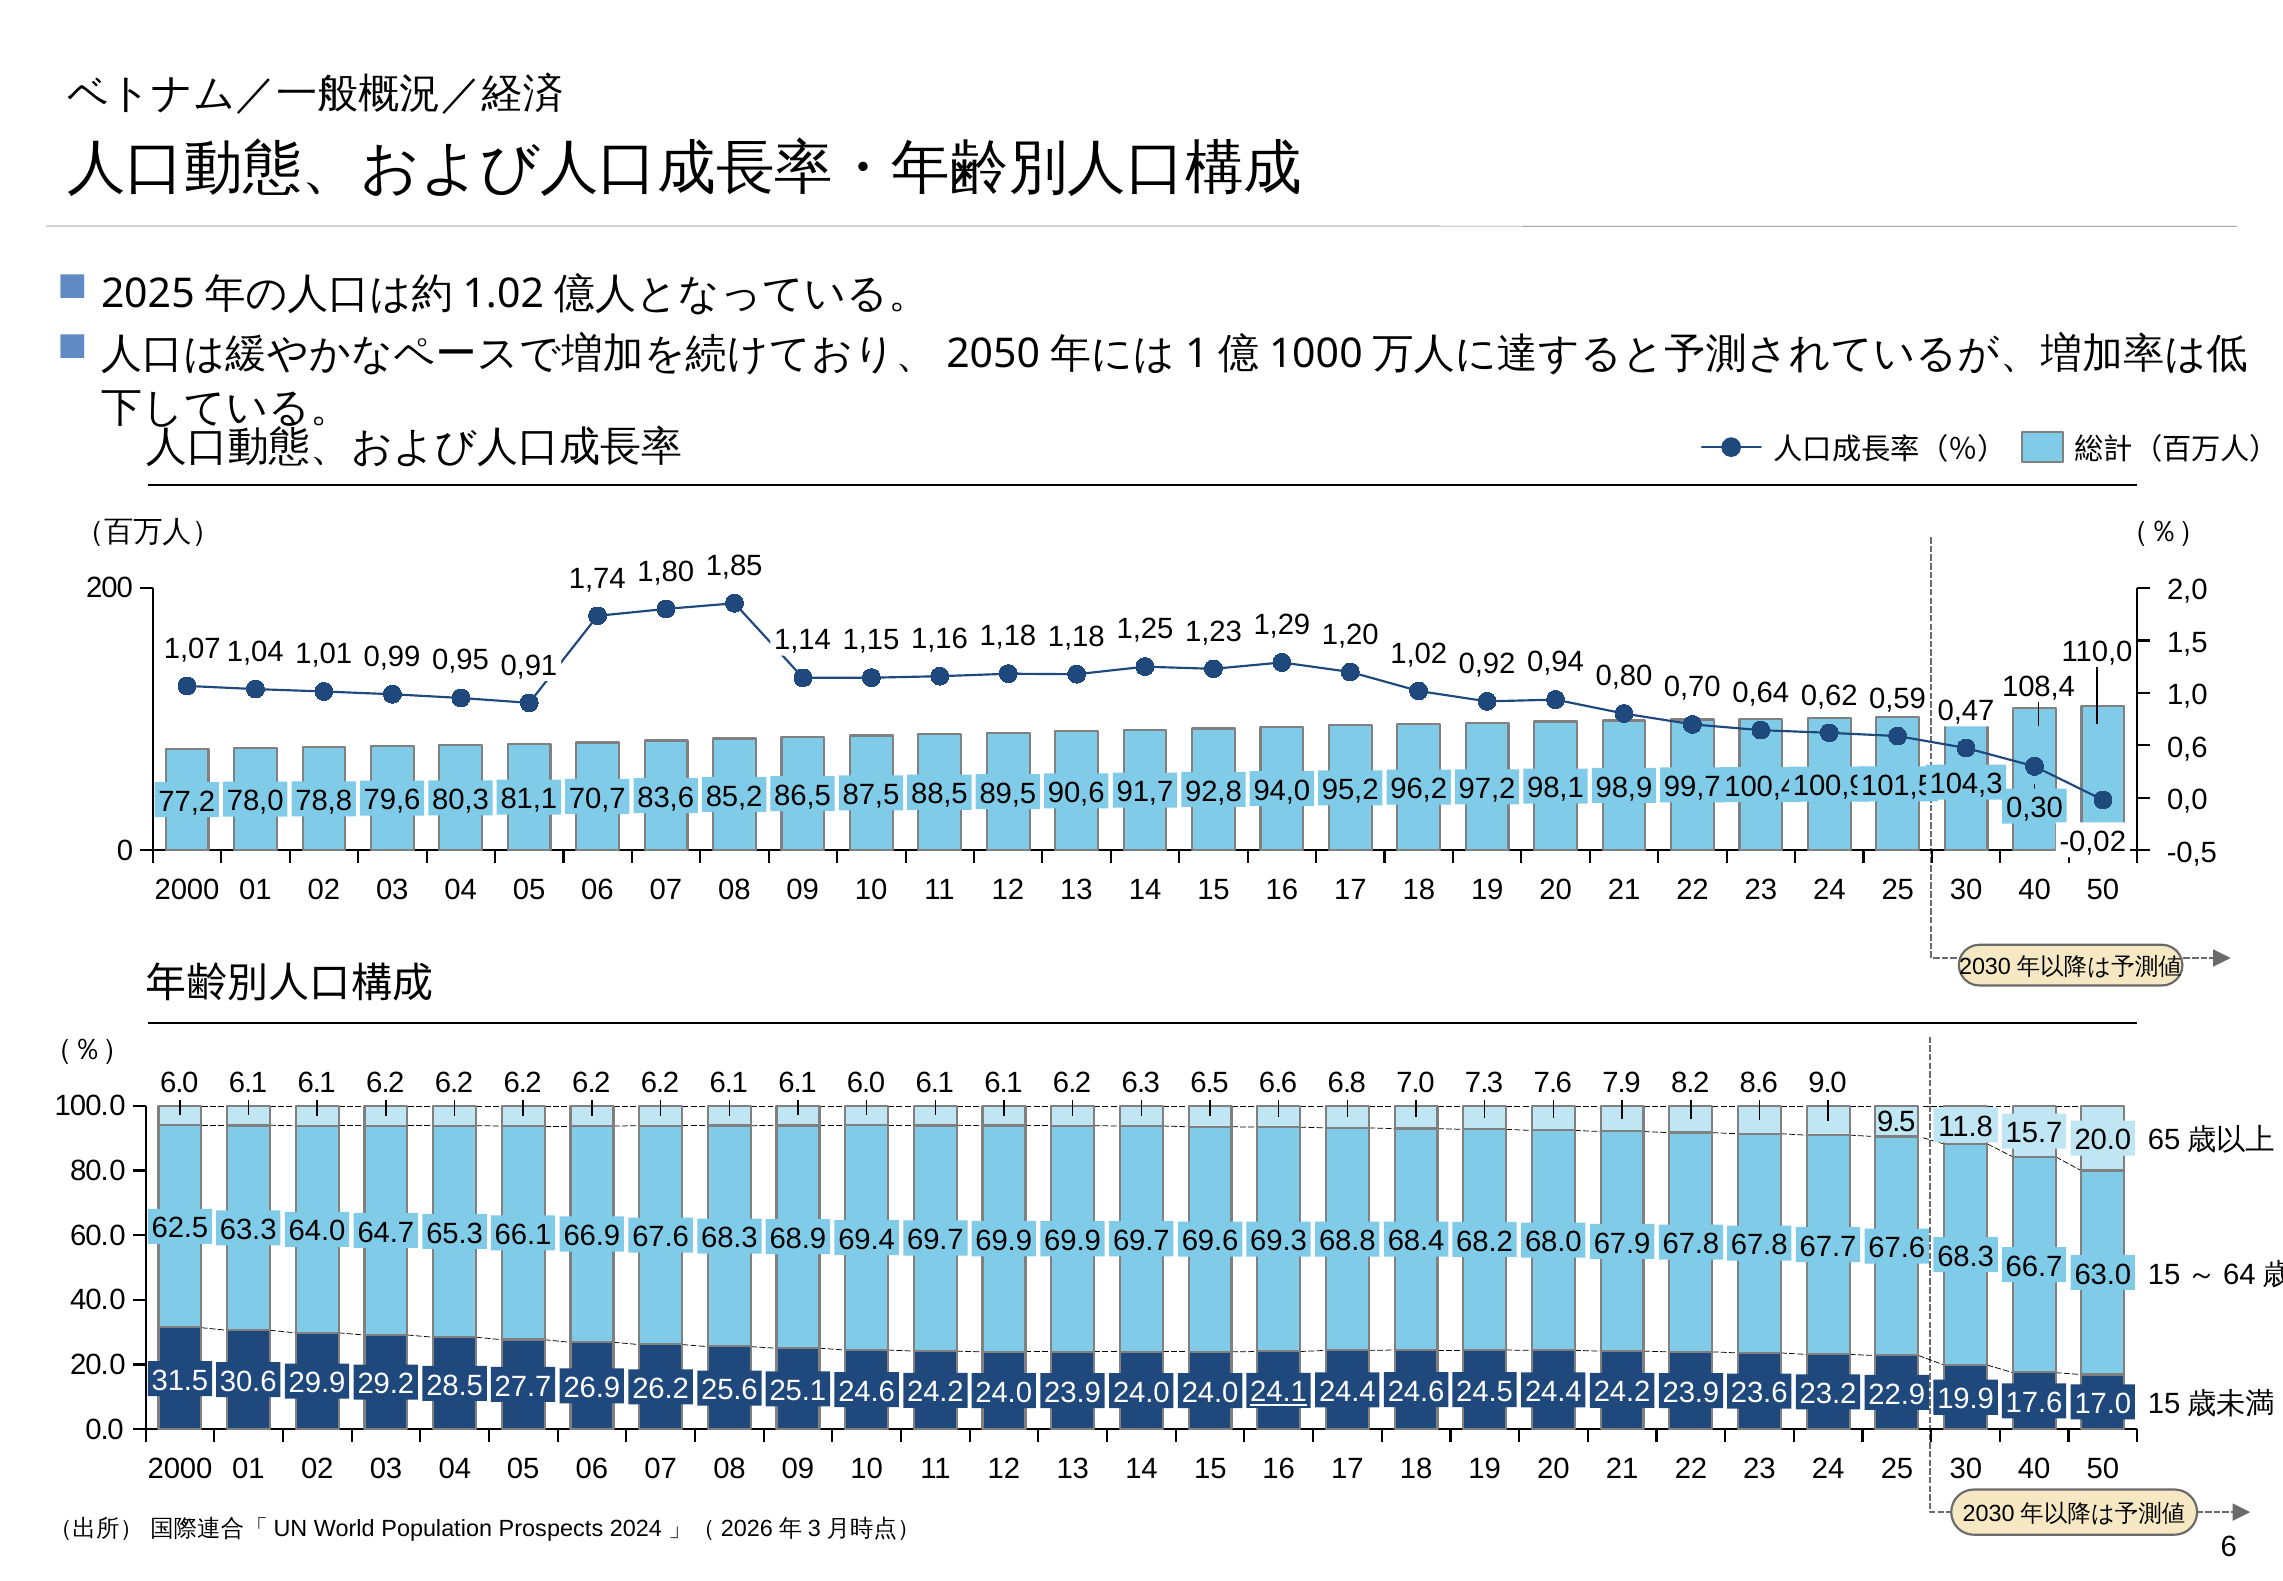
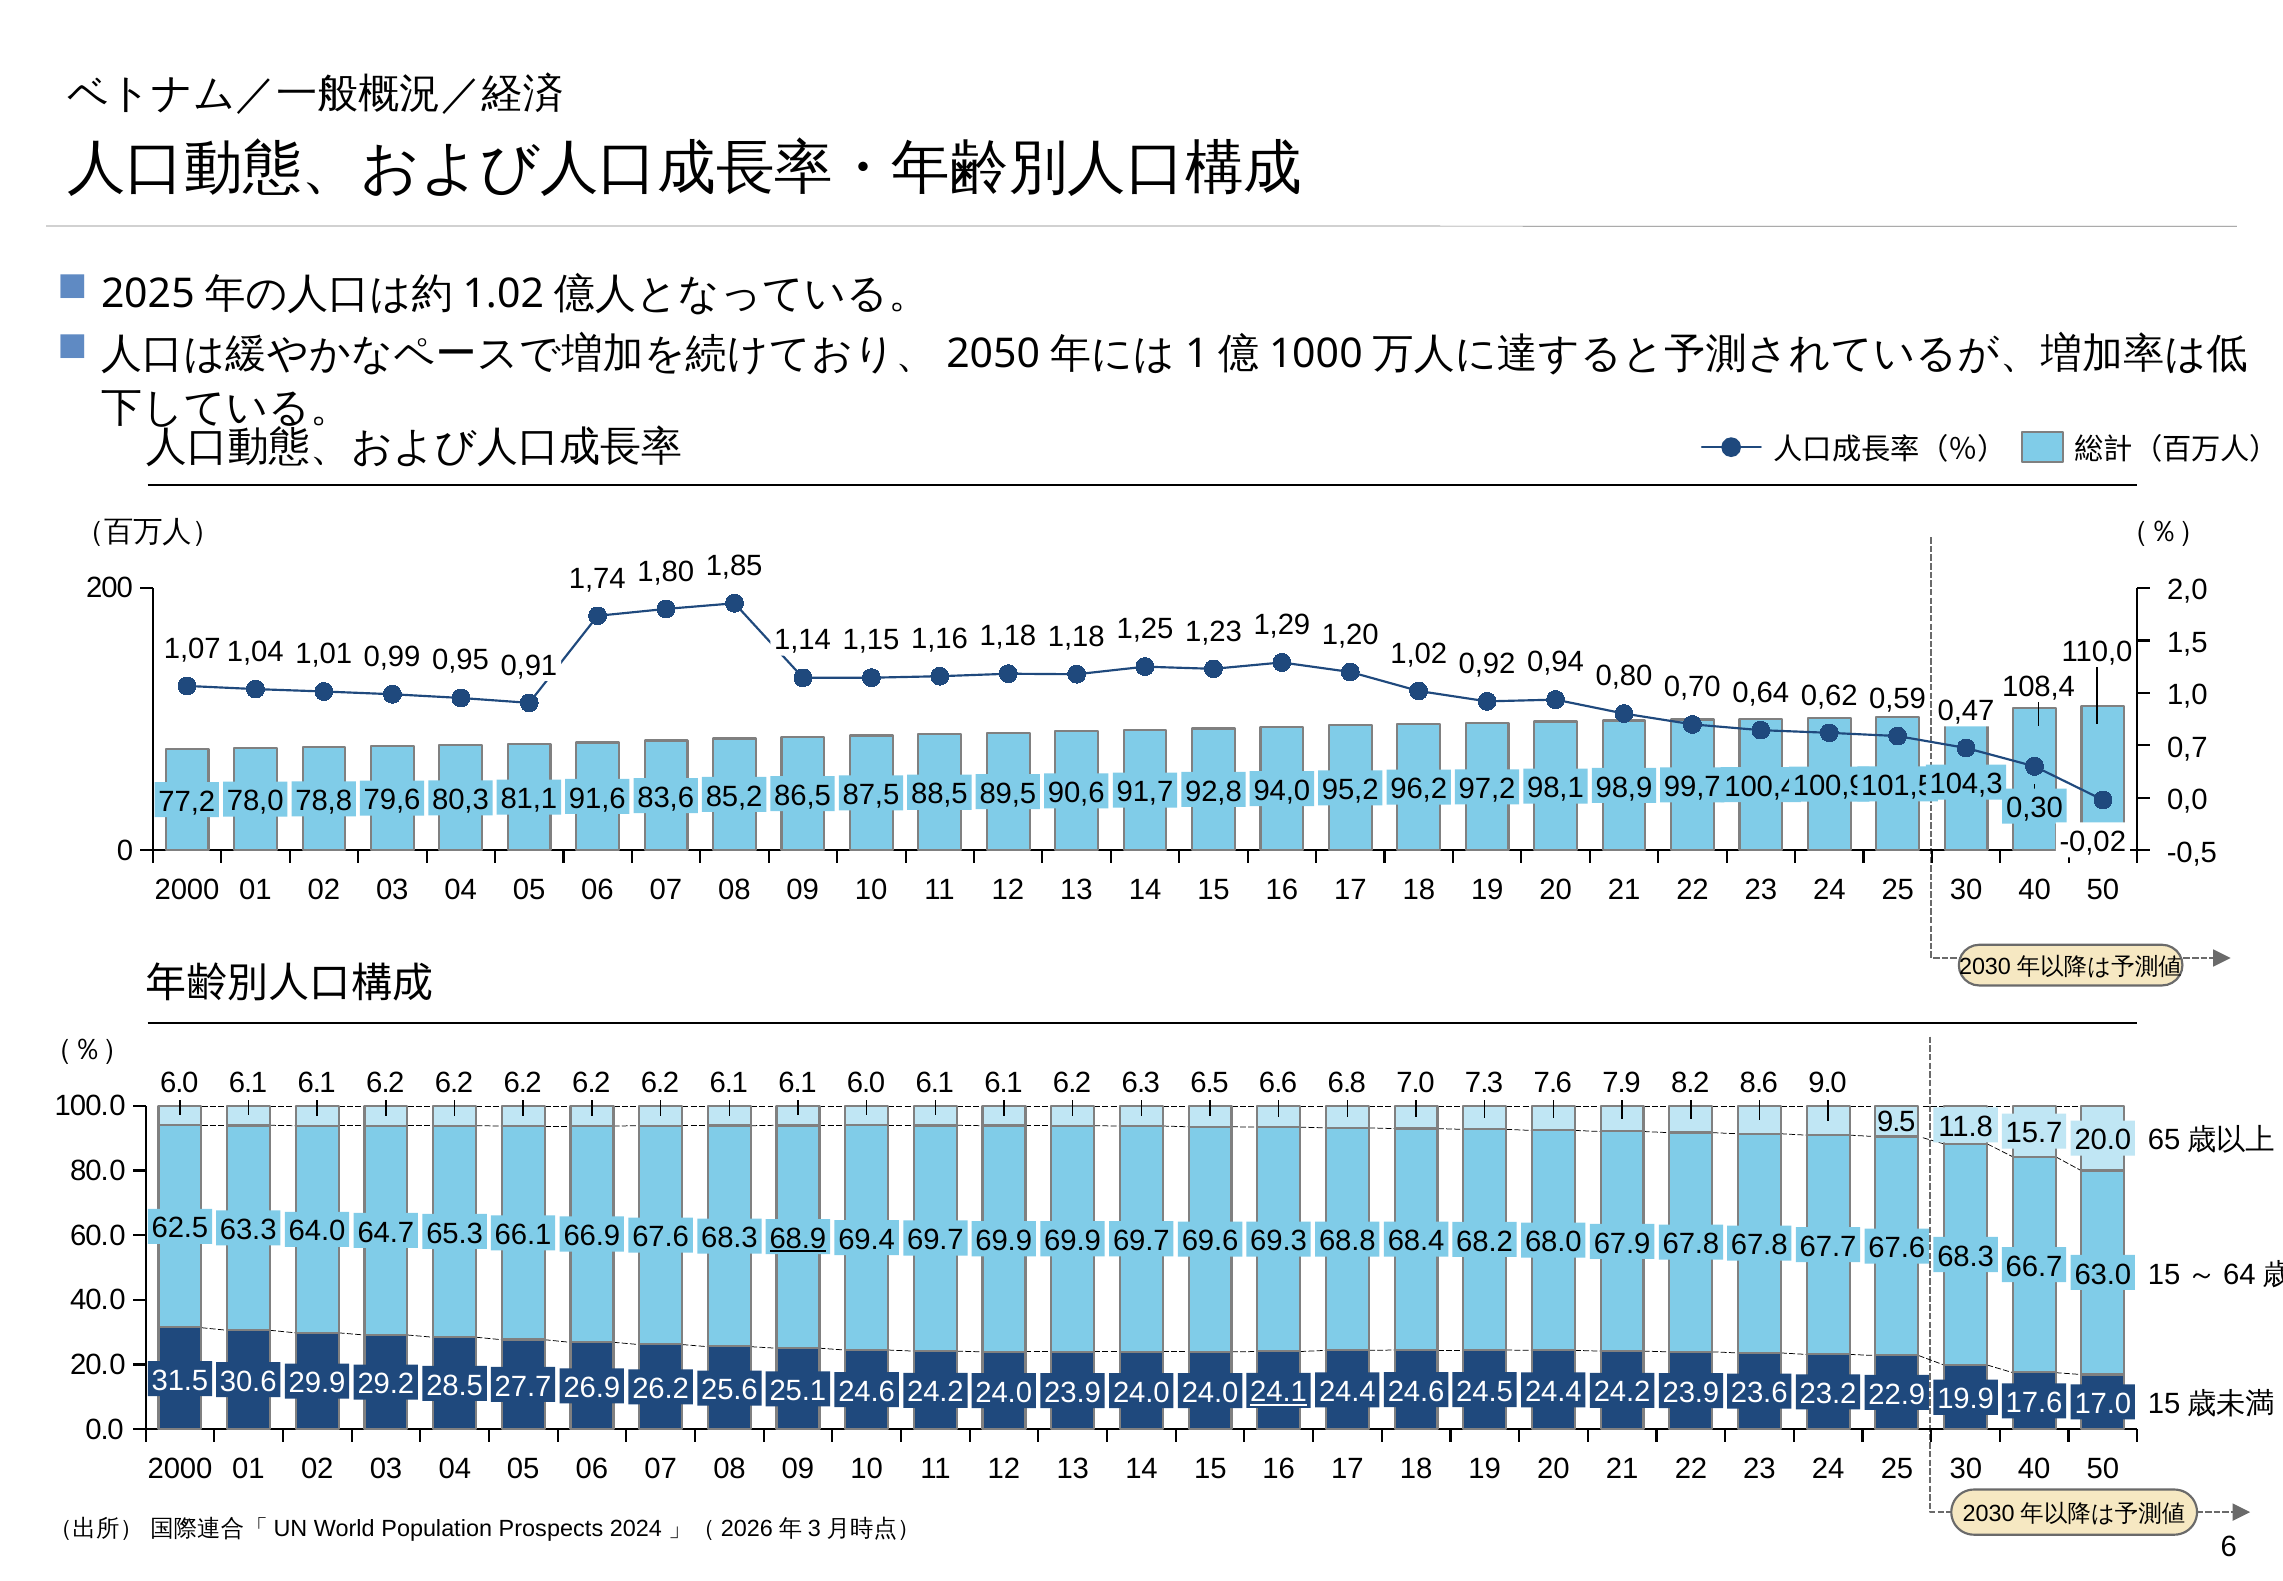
0,6: 0,6 -> 0,7
70,7: 70,7 -> 91,6
68.9 underline: none -> present
